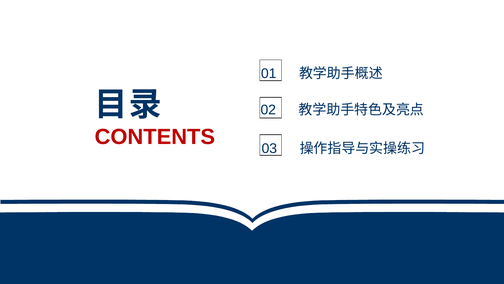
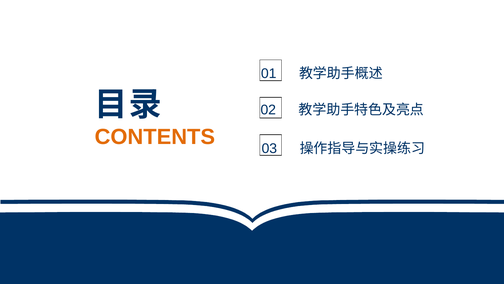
CONTENTS colour: red -> orange
